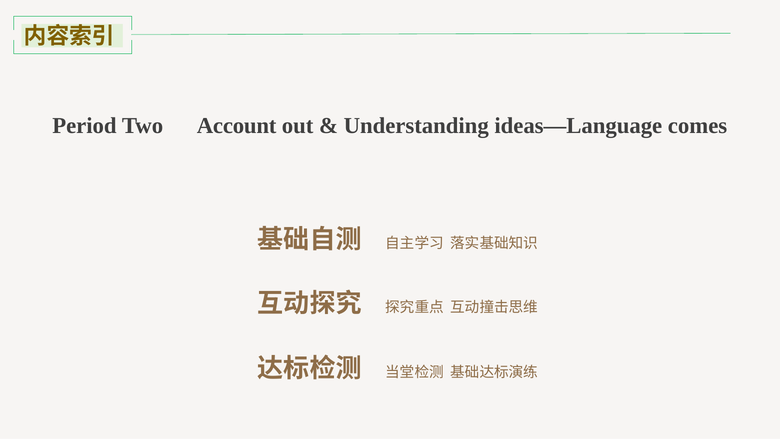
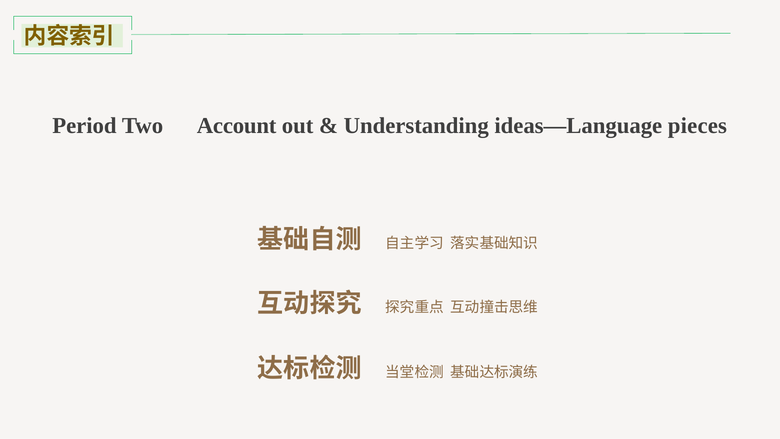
comes: comes -> pieces
